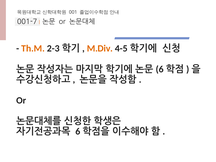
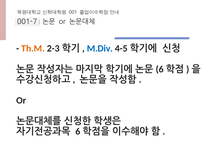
M.Div colour: orange -> blue
